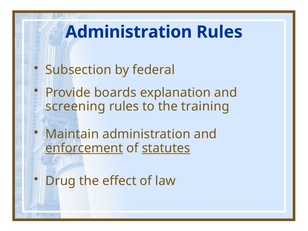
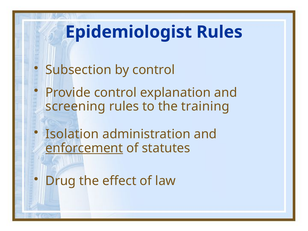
Administration at (129, 32): Administration -> Epidemiologist
by federal: federal -> control
Provide boards: boards -> control
Maintain: Maintain -> Isolation
statutes underline: present -> none
